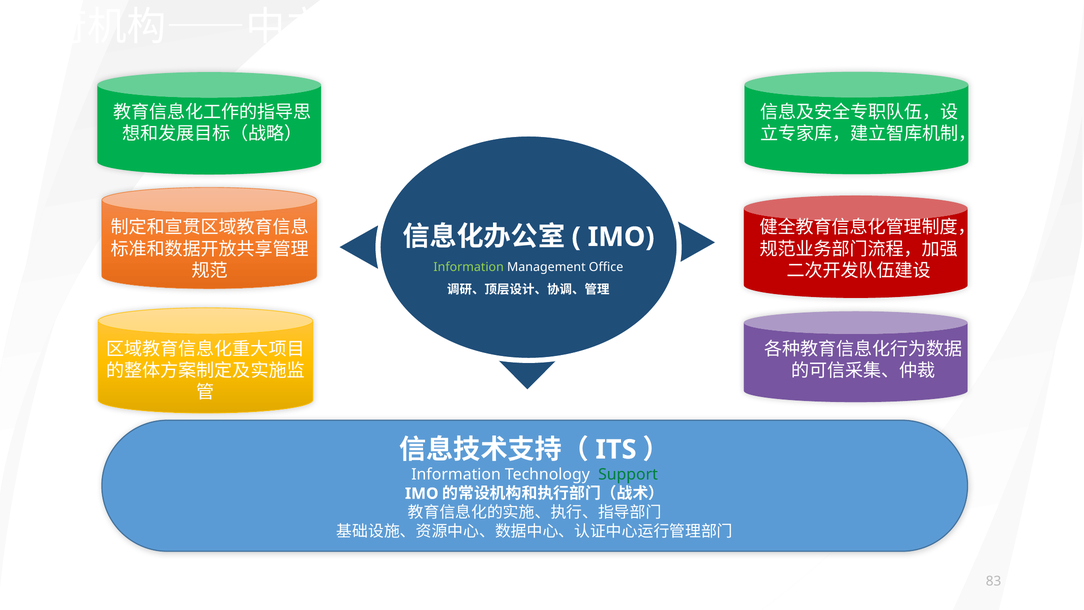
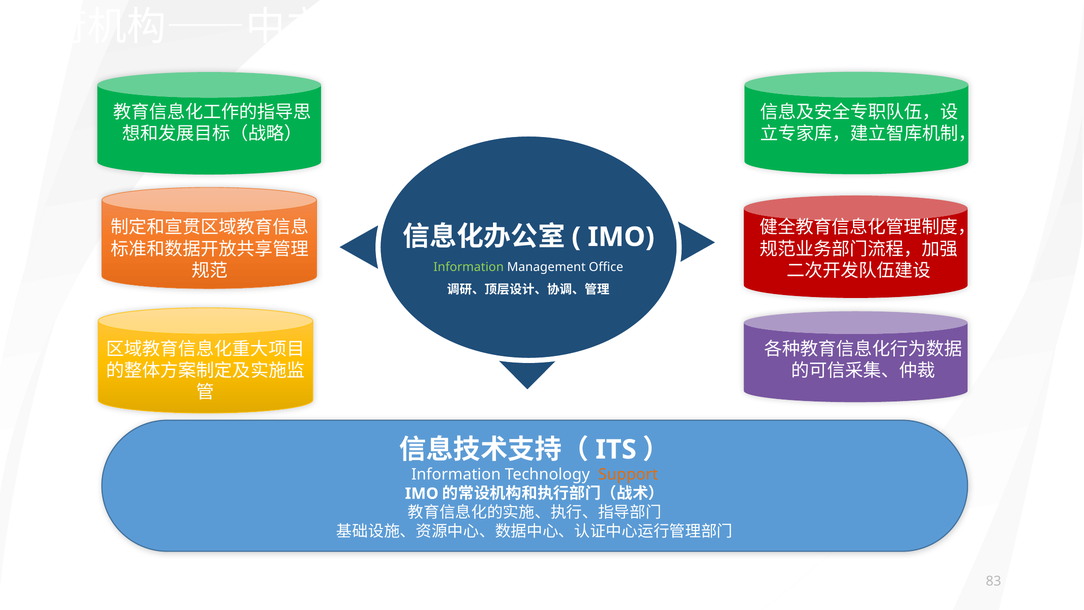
Support colour: green -> orange
